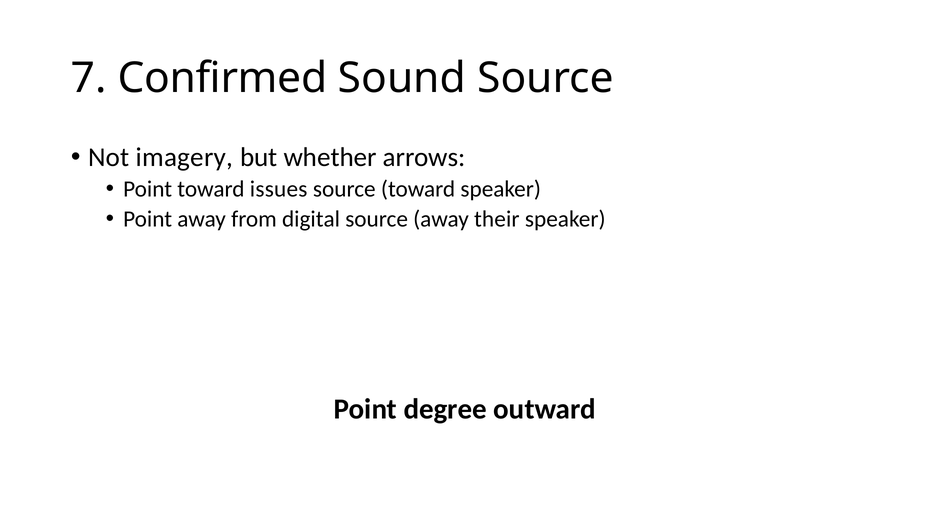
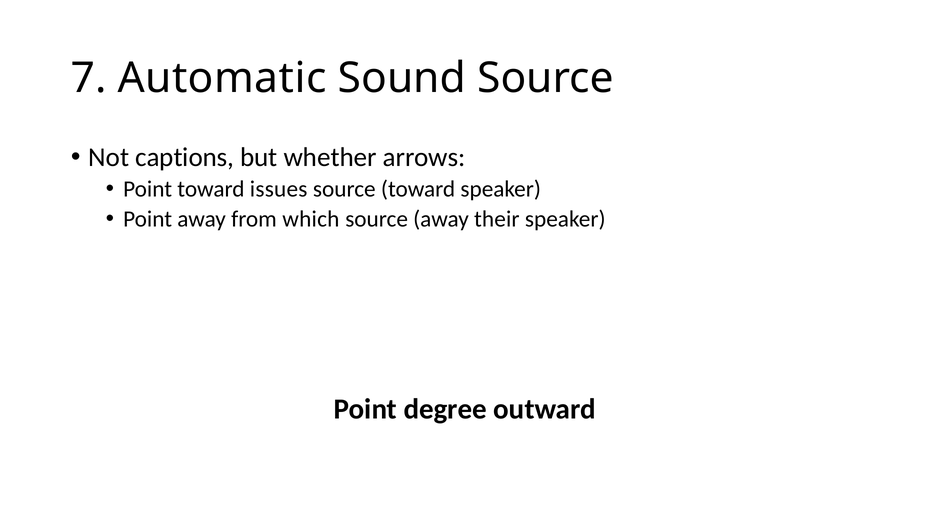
Confirmed: Confirmed -> Automatic
imagery: imagery -> captions
digital: digital -> which
